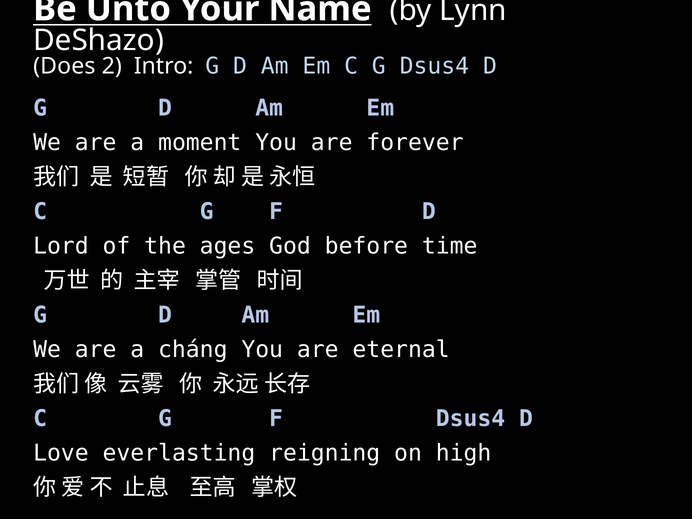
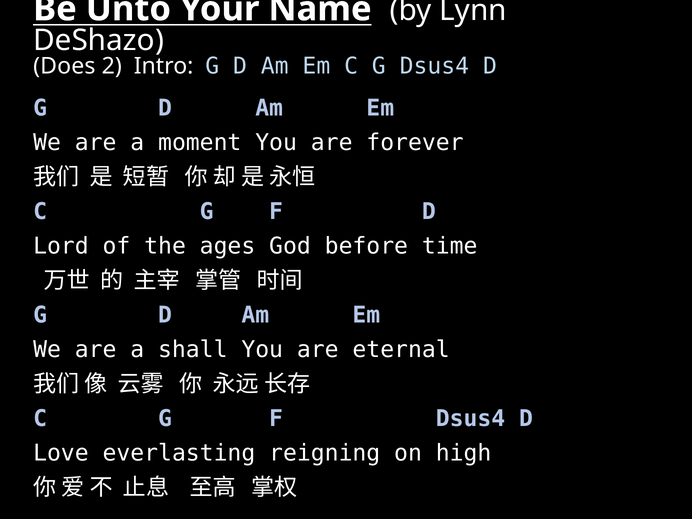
cháng: cháng -> shall
